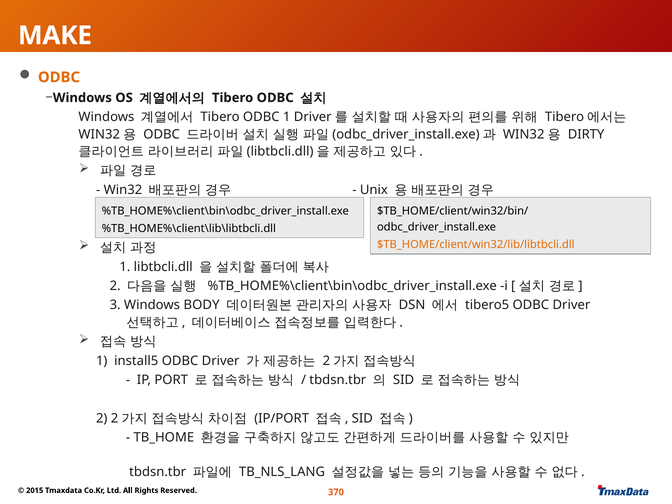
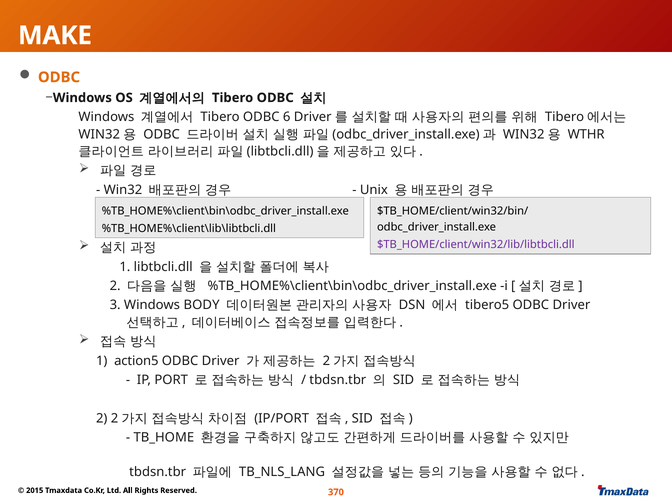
ODBC 1: 1 -> 6
DIRTY: DIRTY -> WTHR
$TB_HOME/client/win32/lib/libtbcli.dll colour: orange -> purple
install5: install5 -> action5
